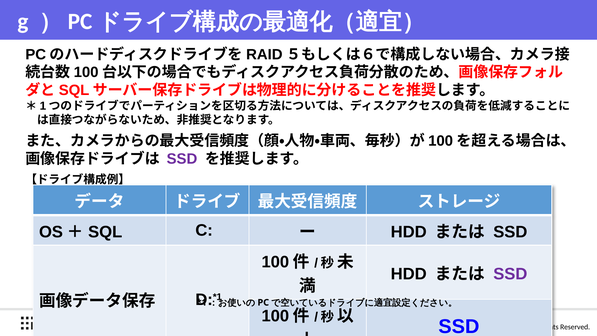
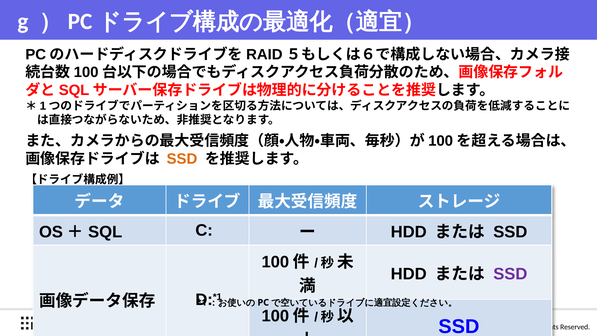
SSD at (182, 159) colour: purple -> orange
